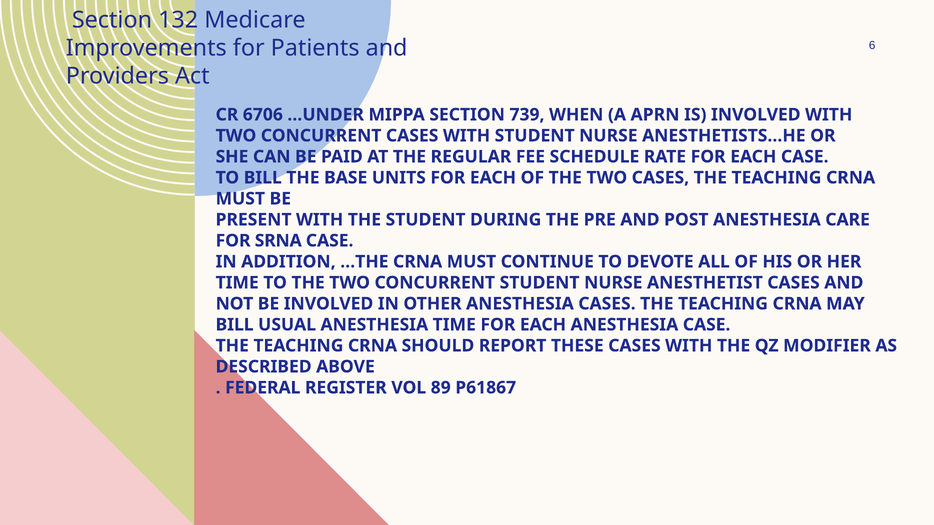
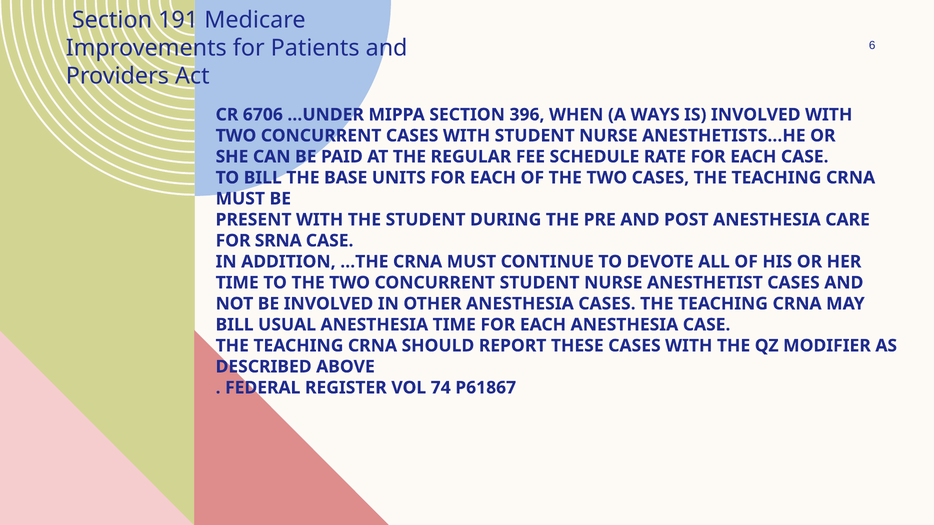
132: 132 -> 191
739: 739 -> 396
APRN: APRN -> WAYS
89: 89 -> 74
